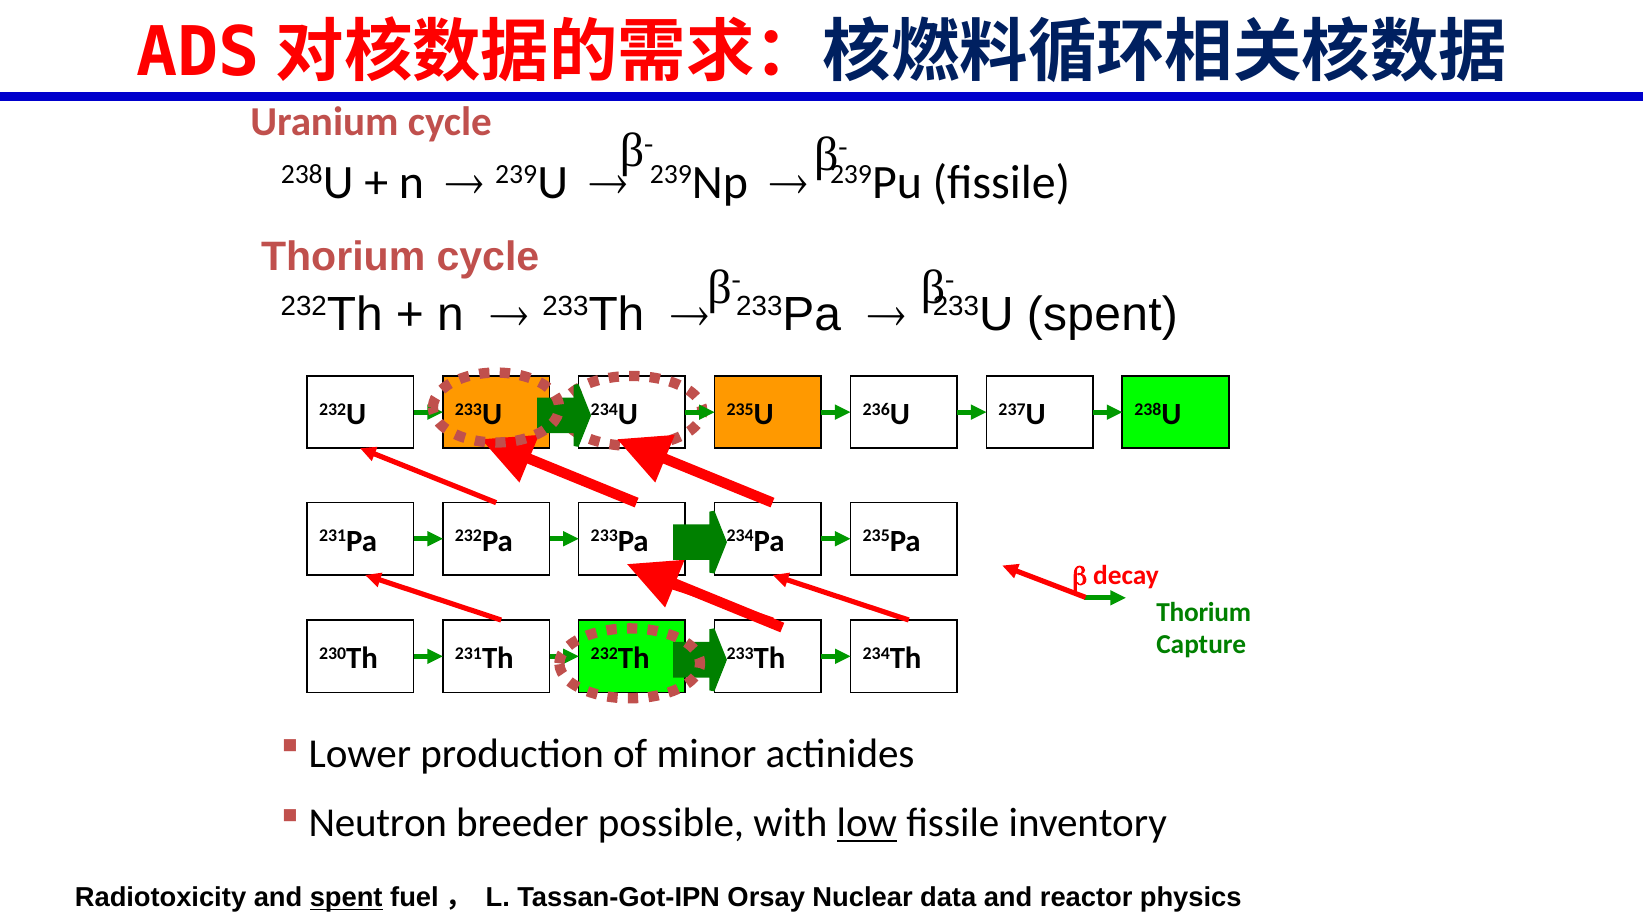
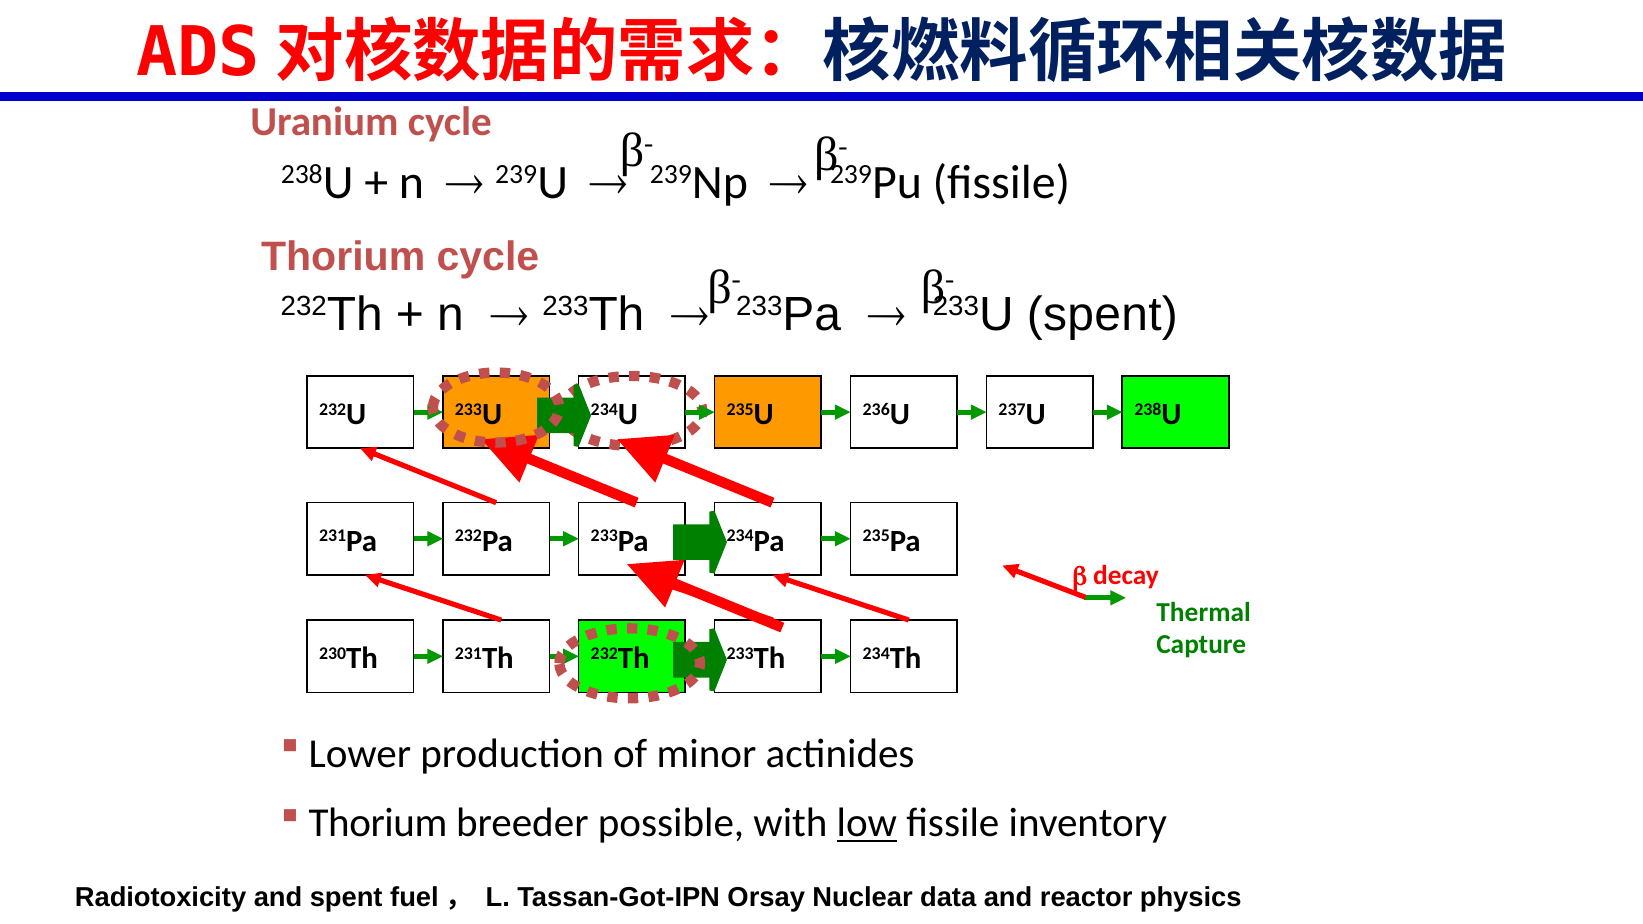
Thorium at (1204, 612): Thorium -> Thermal
Neutron at (378, 823): Neutron -> Thorium
spent at (346, 898) underline: present -> none
